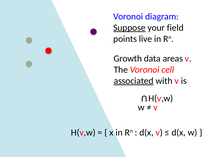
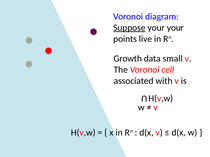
your field: field -> your
areas: areas -> small
associated underline: present -> none
